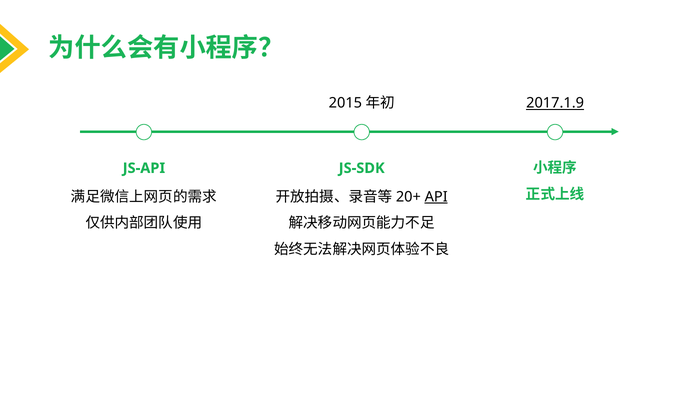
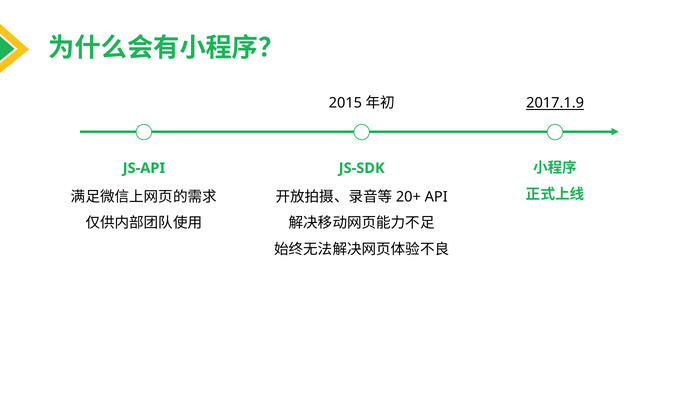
API underline: present -> none
